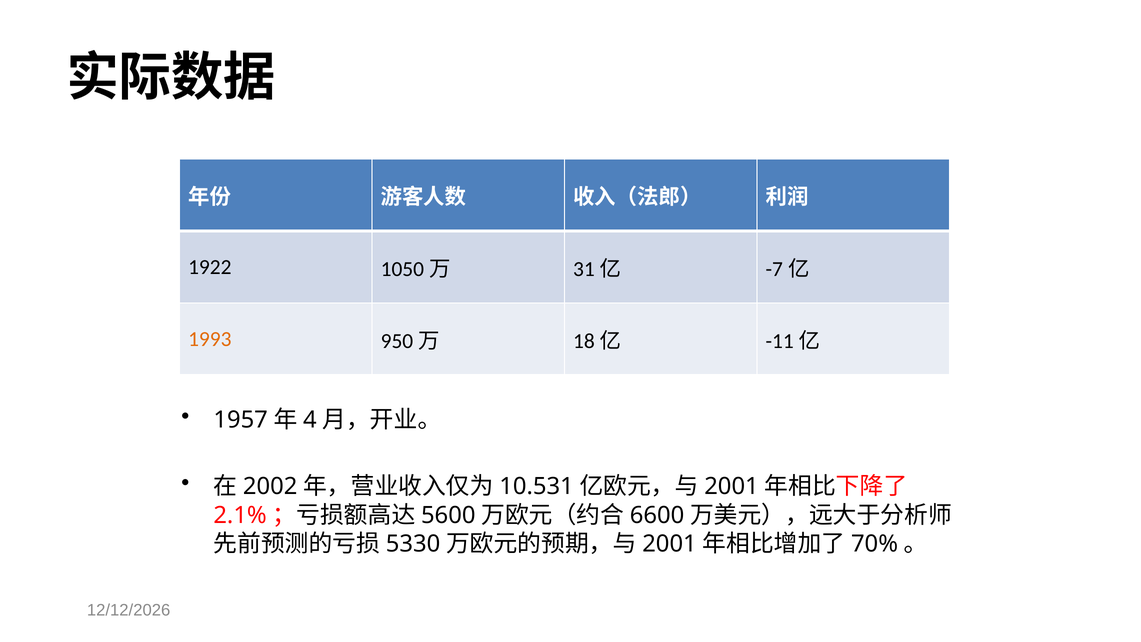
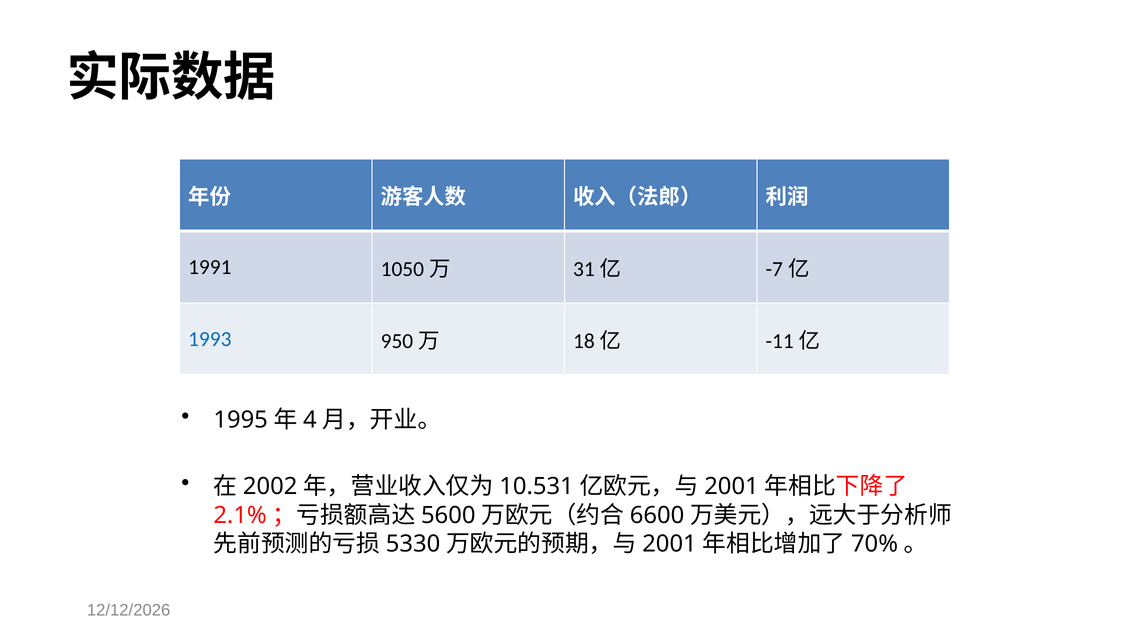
1922: 1922 -> 1991
1993 colour: orange -> blue
1957: 1957 -> 1995
